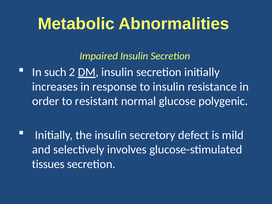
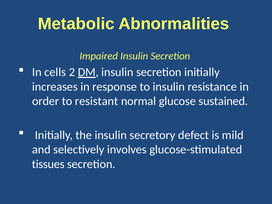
such: such -> cells
polygenic: polygenic -> sustained
